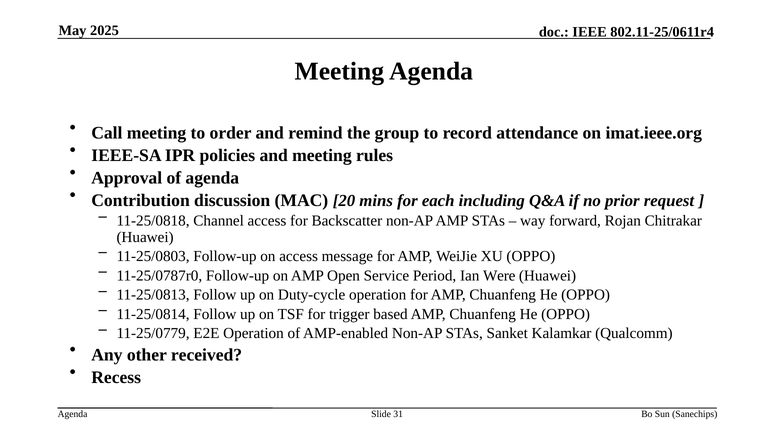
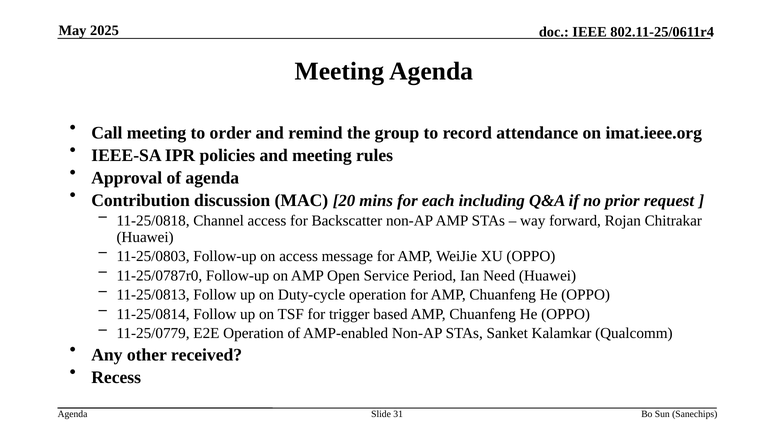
Were: Were -> Need
